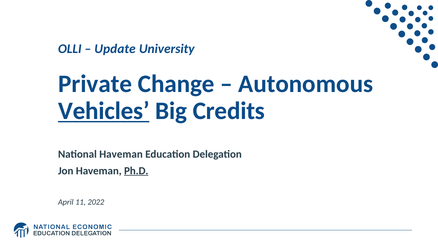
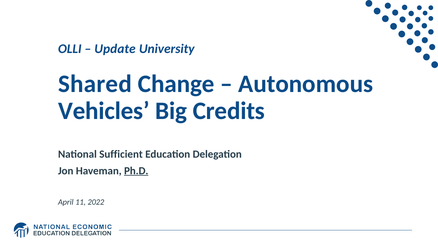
Private: Private -> Shared
Vehicles underline: present -> none
National Haveman: Haveman -> Sufficient
